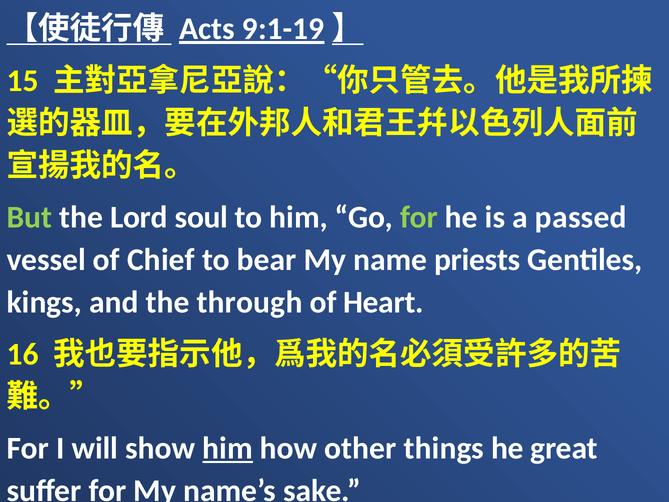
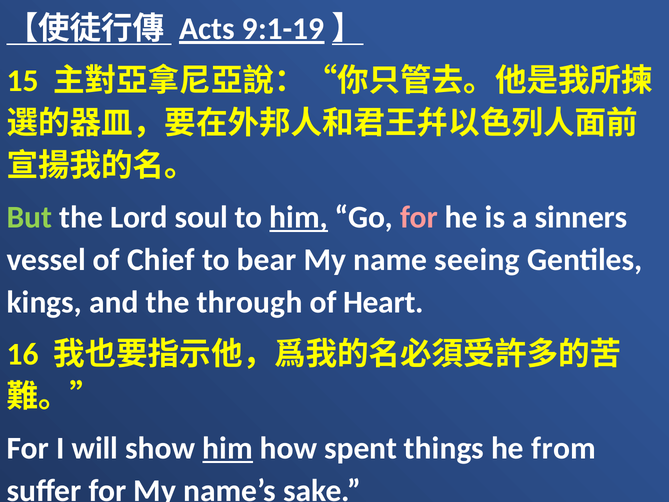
him at (299, 217) underline: none -> present
for at (419, 217) colour: light green -> pink
passed: passed -> sinners
priests: priests -> seeing
other: other -> spent
great: great -> from
